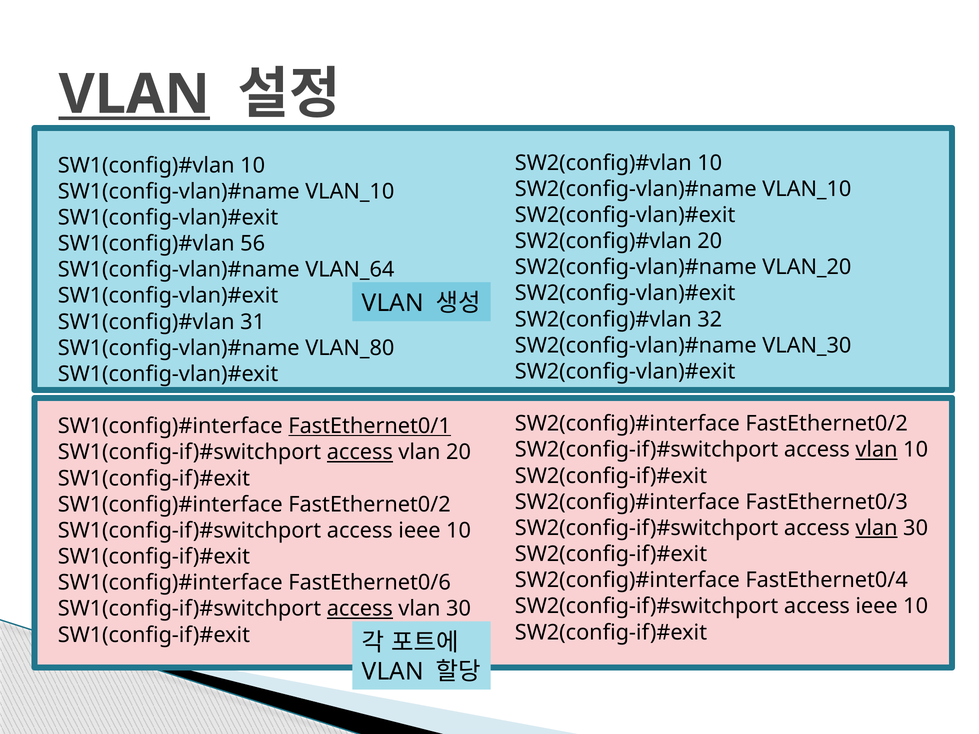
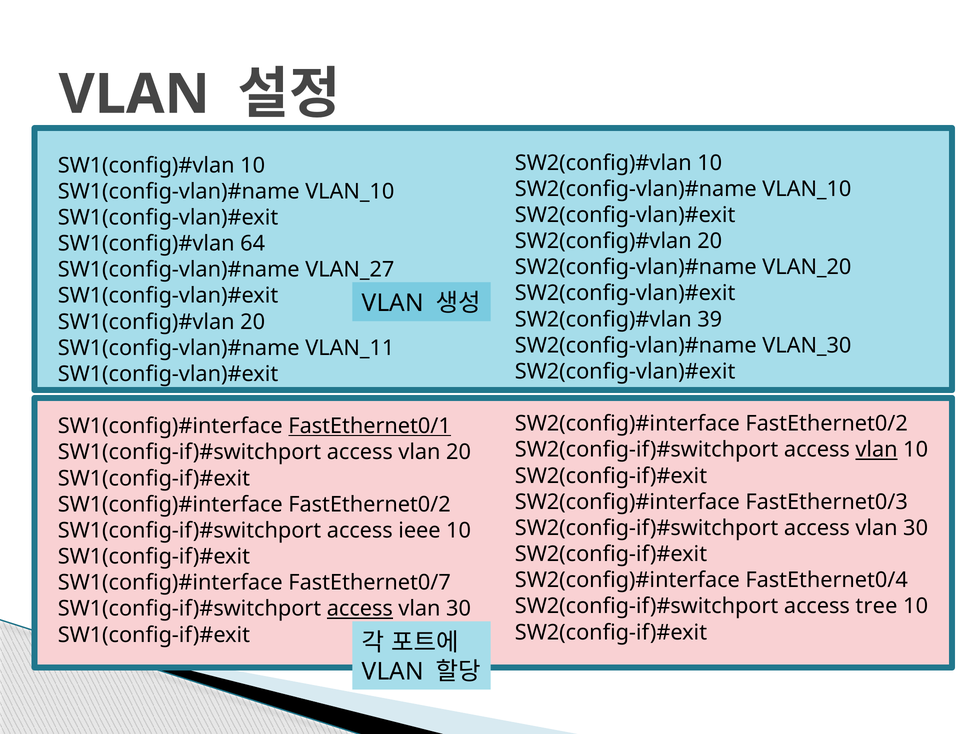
VLAN at (134, 94) underline: present -> none
56: 56 -> 64
VLAN_64: VLAN_64 -> VLAN_27
32: 32 -> 39
31 at (253, 322): 31 -> 20
VLAN_80: VLAN_80 -> VLAN_11
access at (360, 452) underline: present -> none
vlan at (877, 528) underline: present -> none
FastEthernet0/6: FastEthernet0/6 -> FastEthernet0/7
ieee at (877, 607): ieee -> tree
